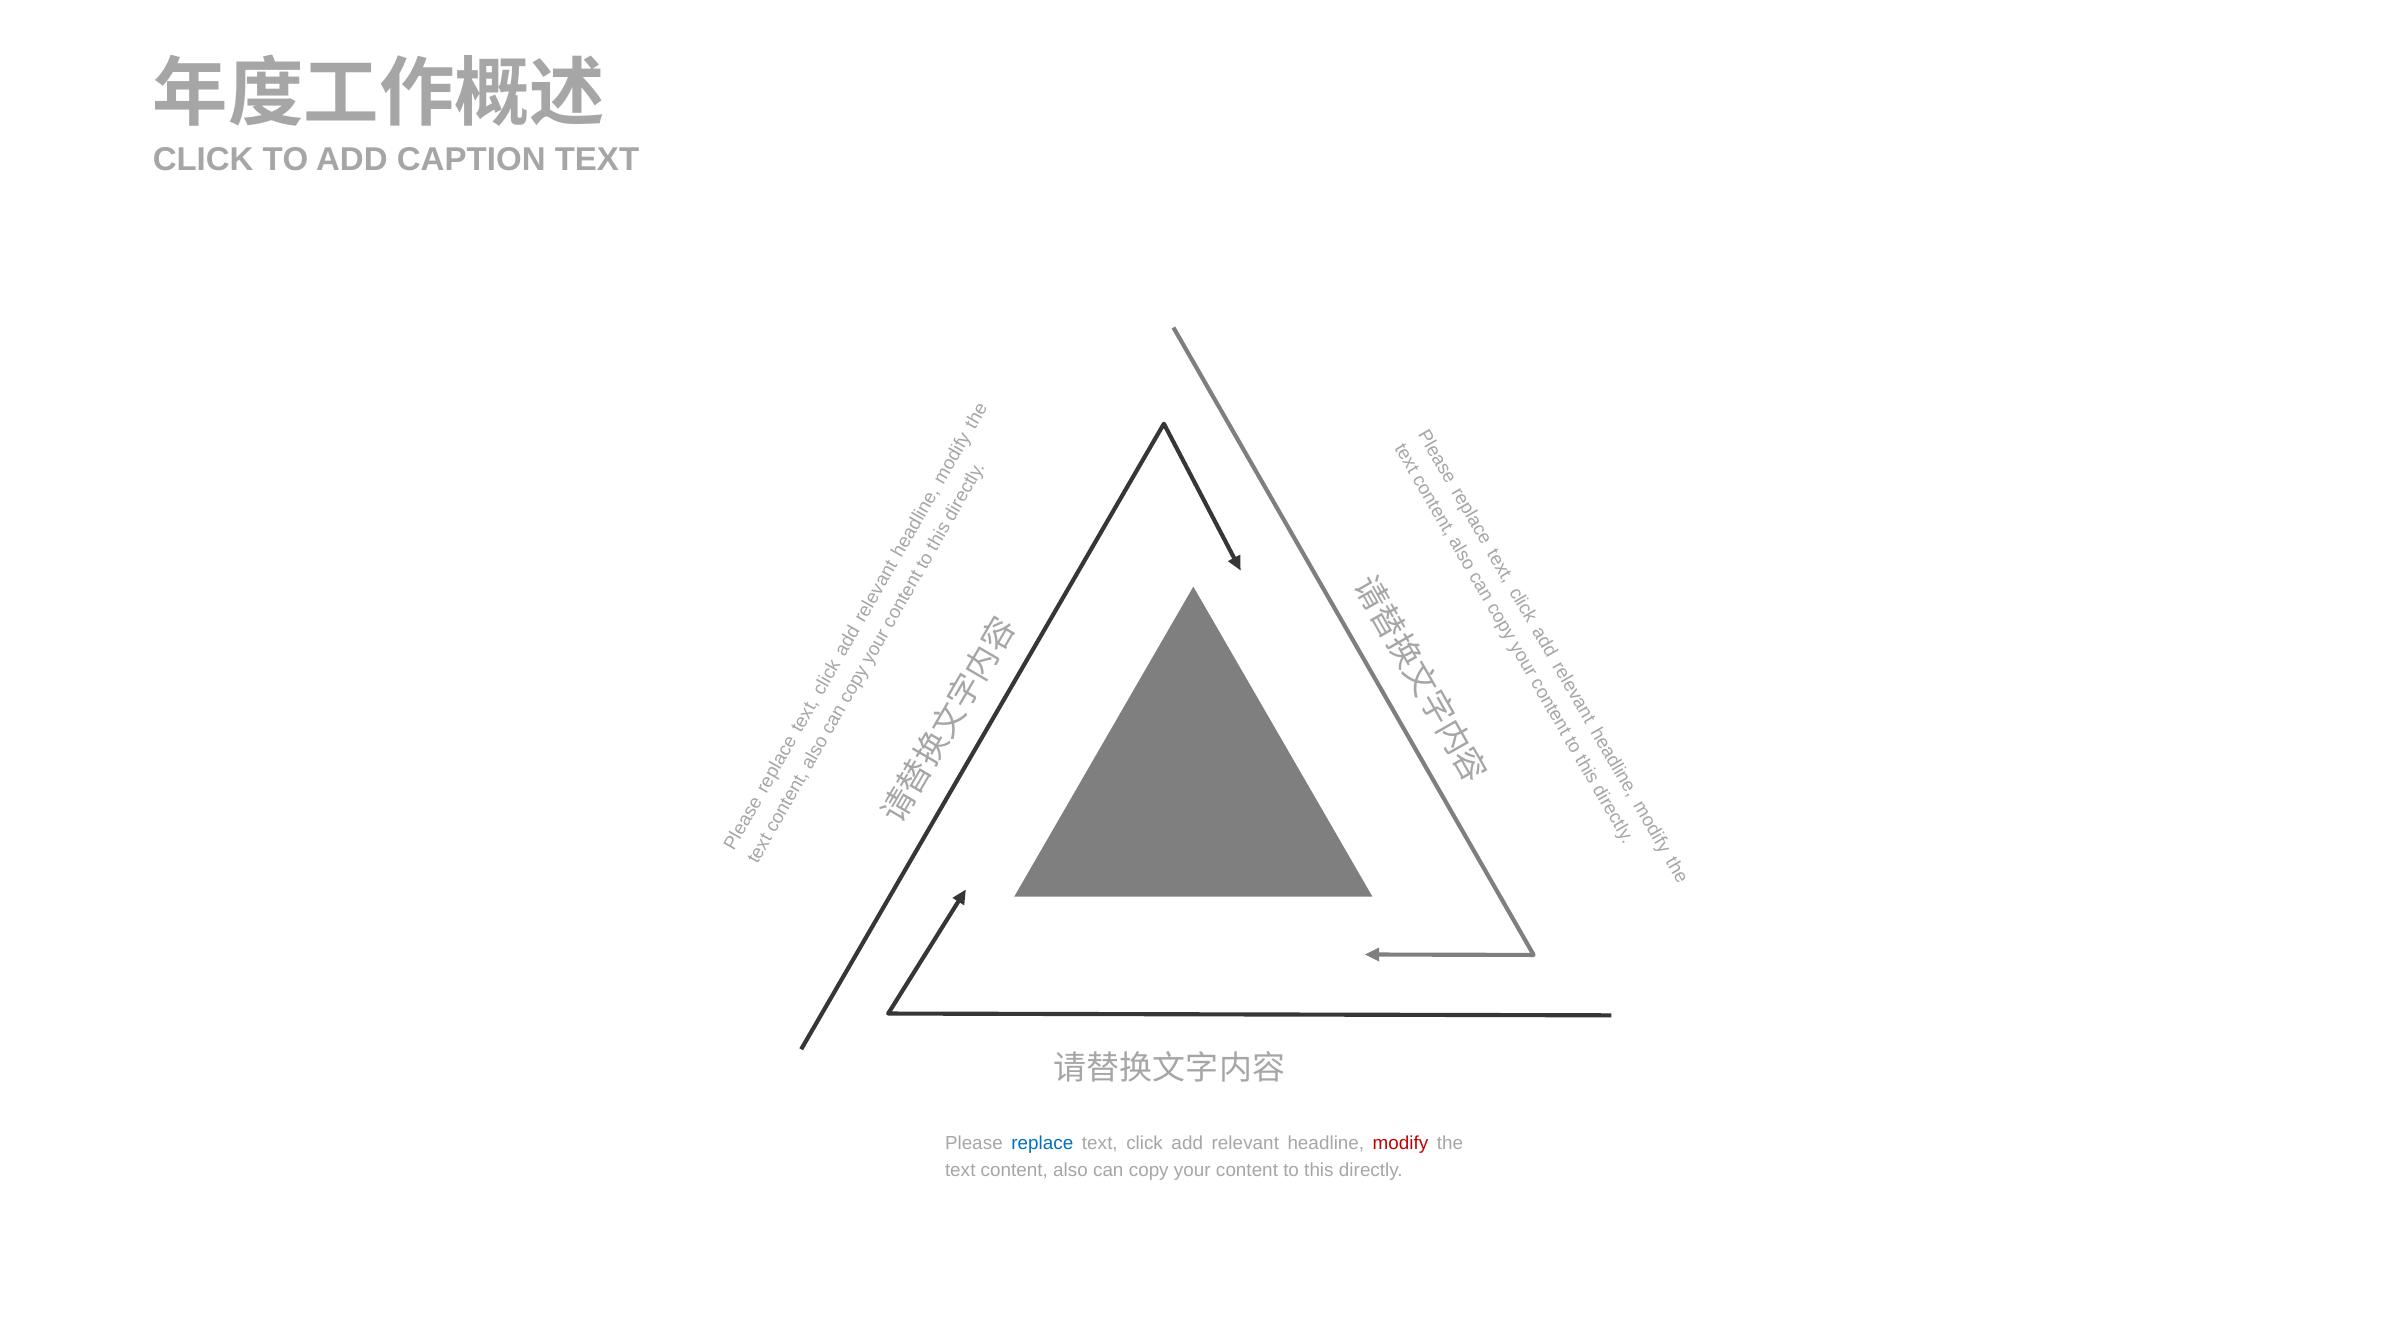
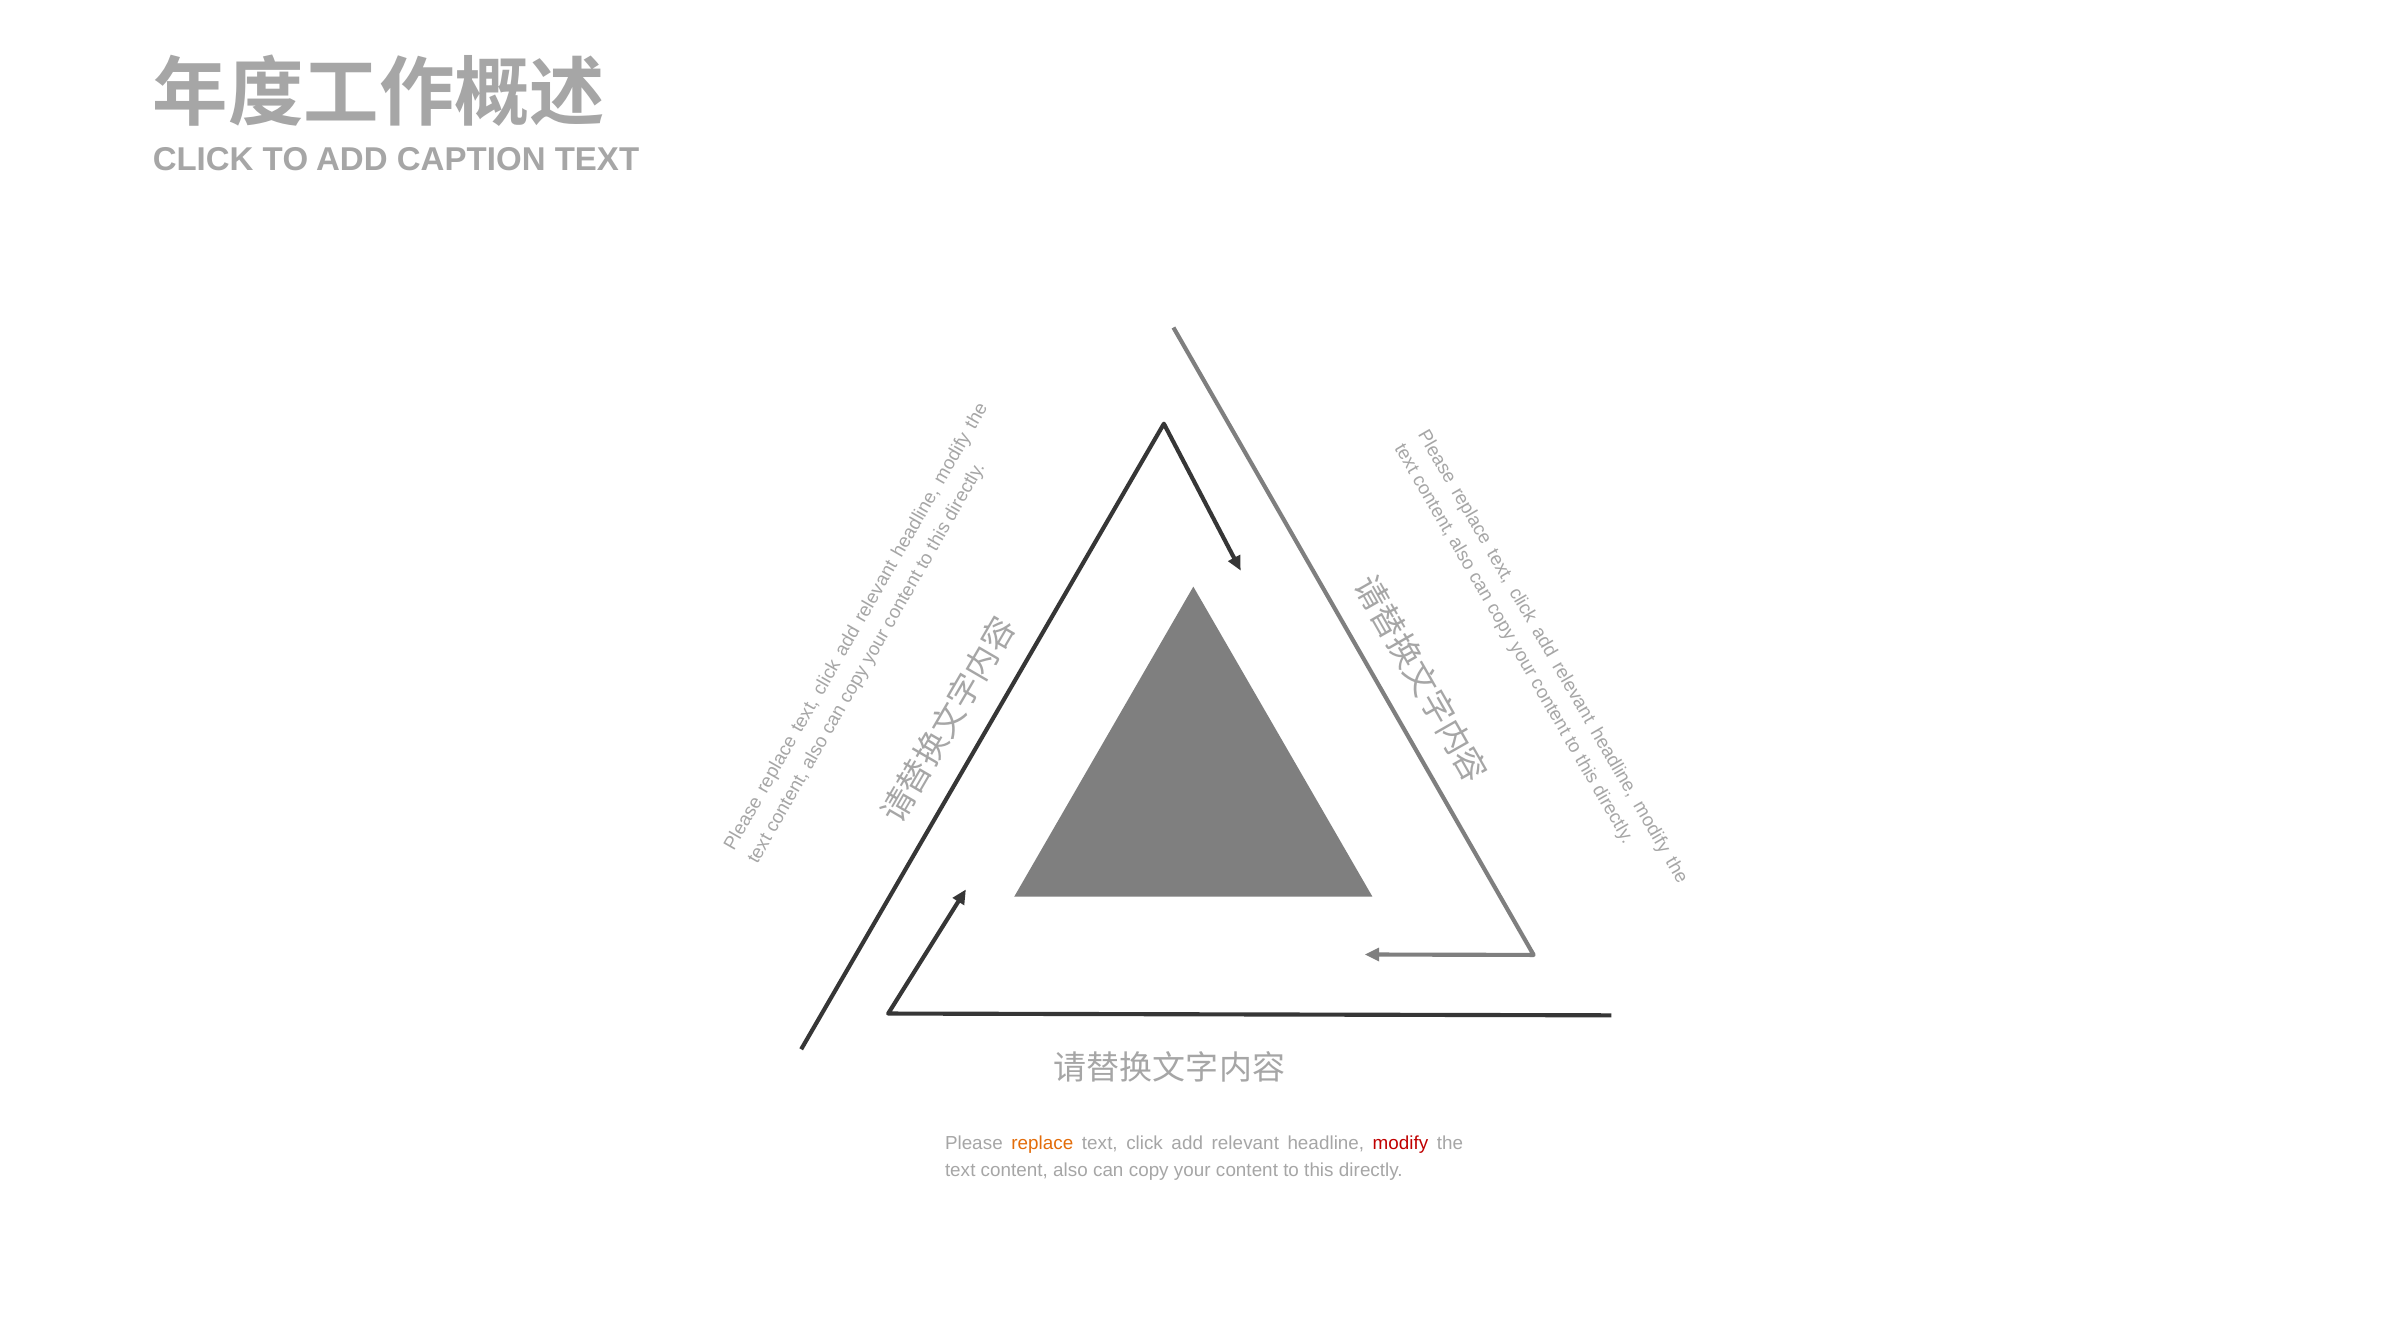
replace colour: blue -> orange
